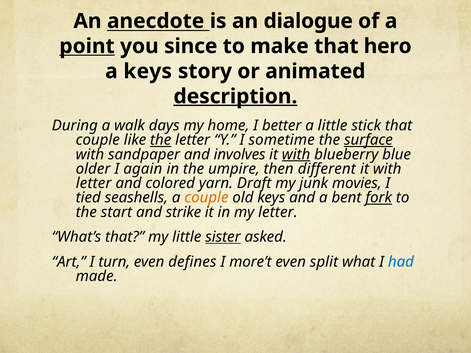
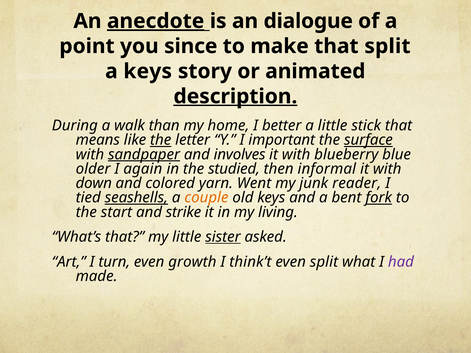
anecdote underline: none -> present
point underline: present -> none
that hero: hero -> split
days: days -> than
couple at (98, 140): couple -> means
sometime: sometime -> important
sandpaper underline: none -> present
with at (296, 154) underline: present -> none
umpire: umpire -> studied
different: different -> informal
letter at (94, 183): letter -> down
Draft: Draft -> Went
movies: movies -> reader
seashells underline: none -> present
my letter: letter -> living
defines: defines -> growth
more’t: more’t -> think’t
had colour: blue -> purple
